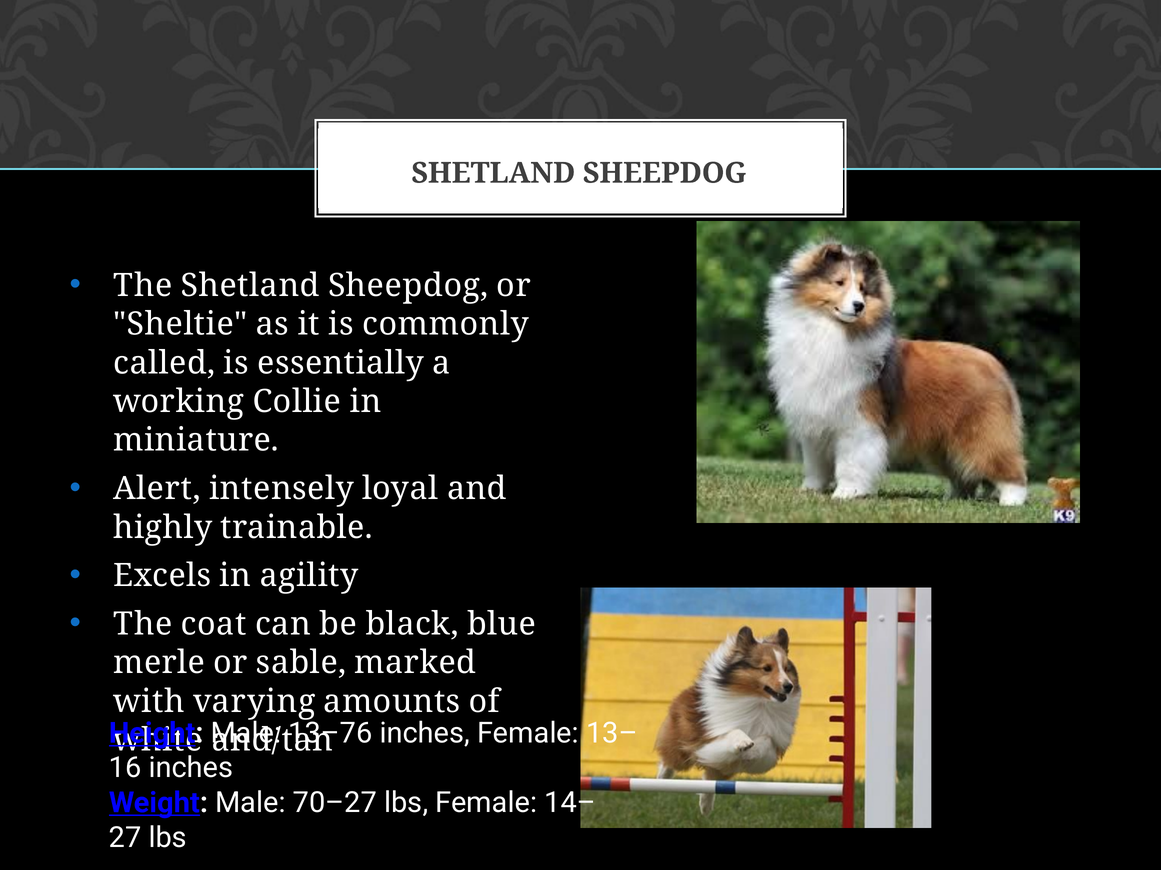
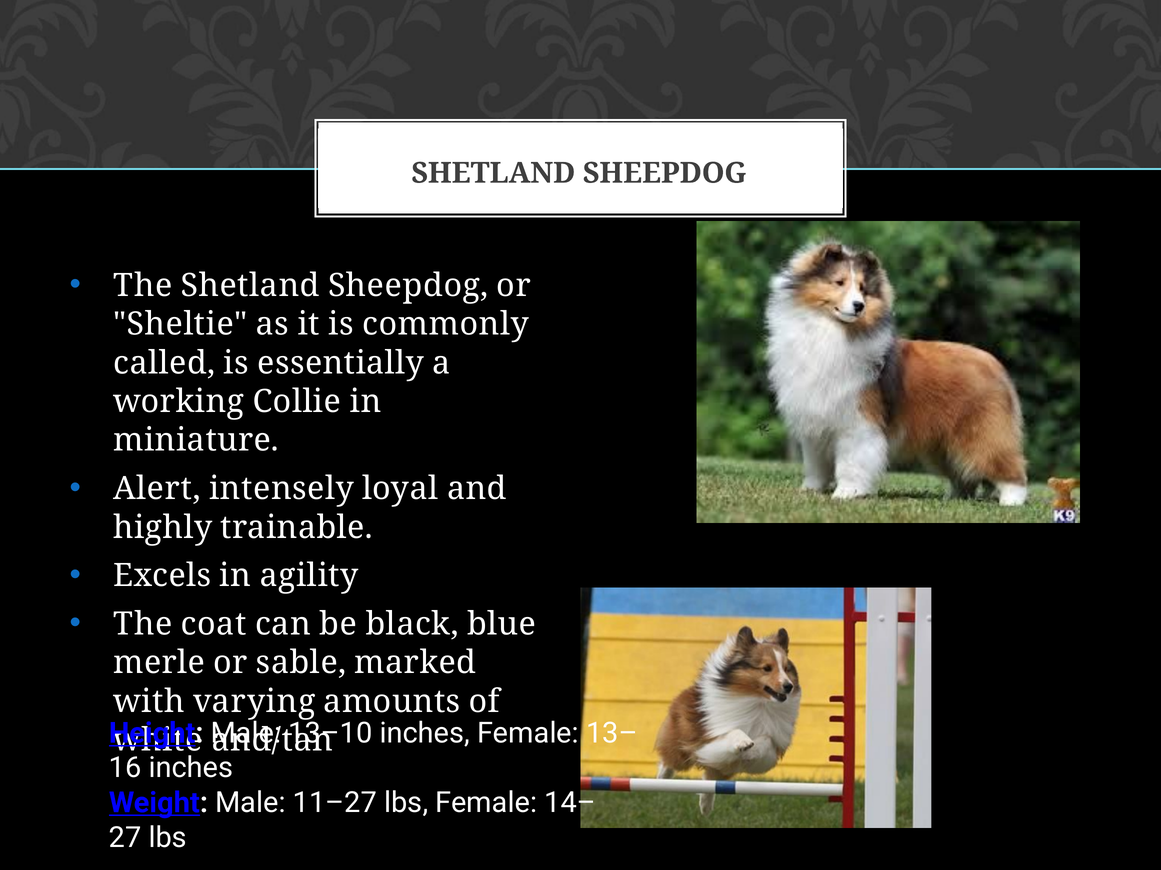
13–76: 13–76 -> 13–10
70–27: 70–27 -> 11–27
